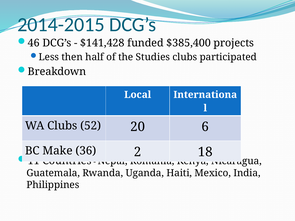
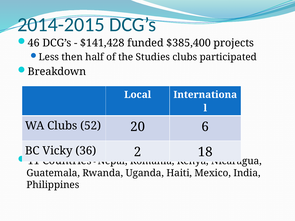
Make: Make -> Vicky
